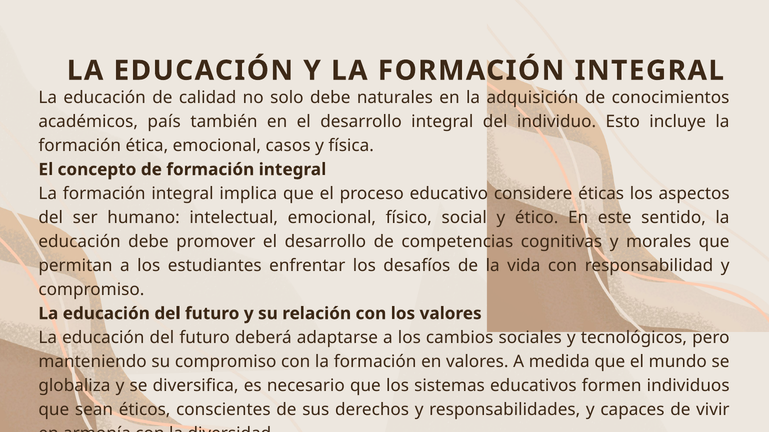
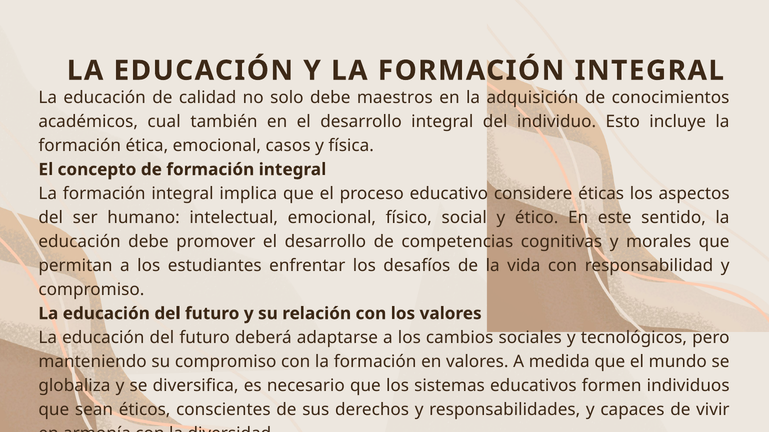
naturales: naturales -> maestros
país: país -> cual
